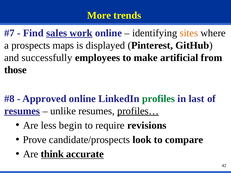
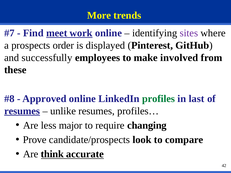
sales: sales -> meet
sites colour: orange -> purple
maps: maps -> order
artificial: artificial -> involved
those: those -> these
profiles… underline: present -> none
begin: begin -> major
revisions: revisions -> changing
